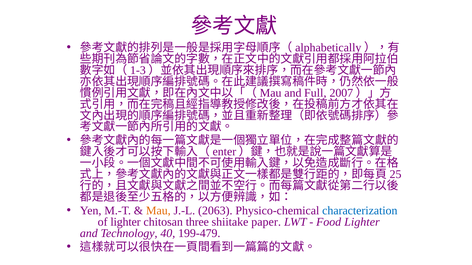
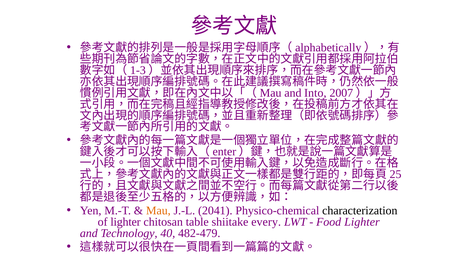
Full: Full -> Into
2063: 2063 -> 2041
characterization colour: blue -> black
three: three -> table
paper: paper -> every
199-479: 199-479 -> 482-479
